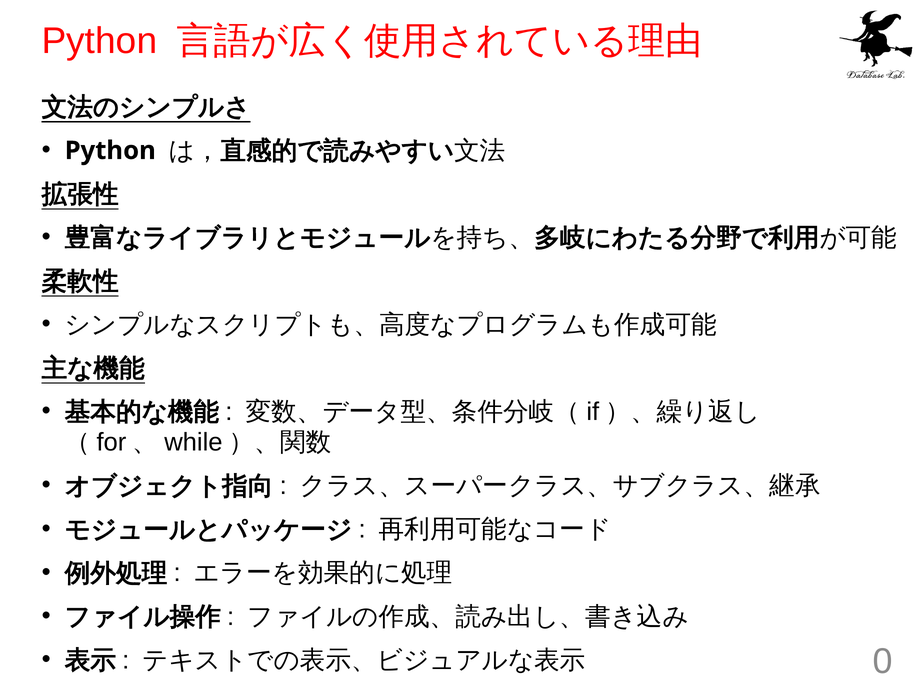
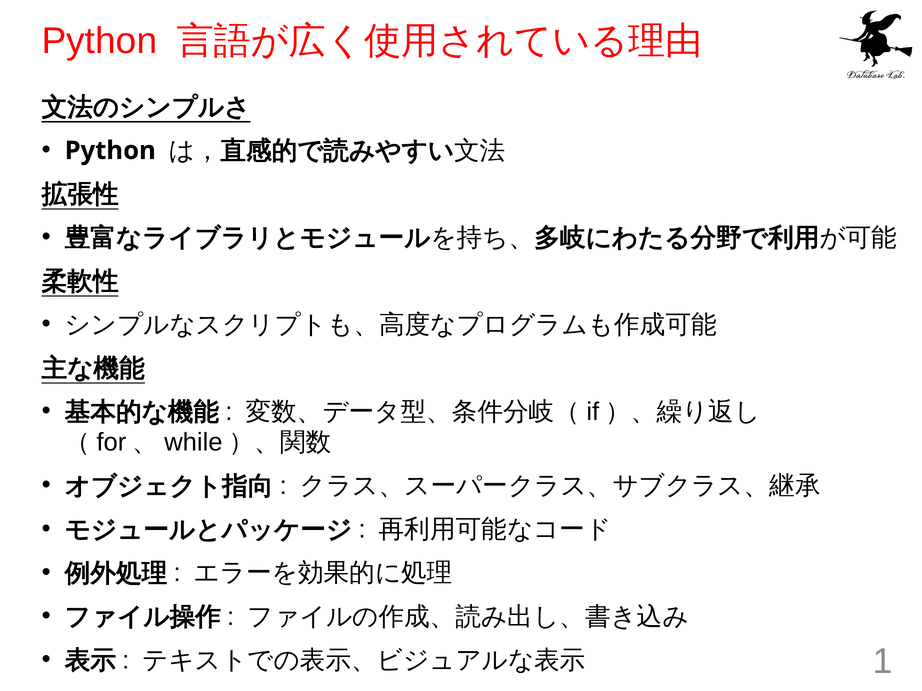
0: 0 -> 1
